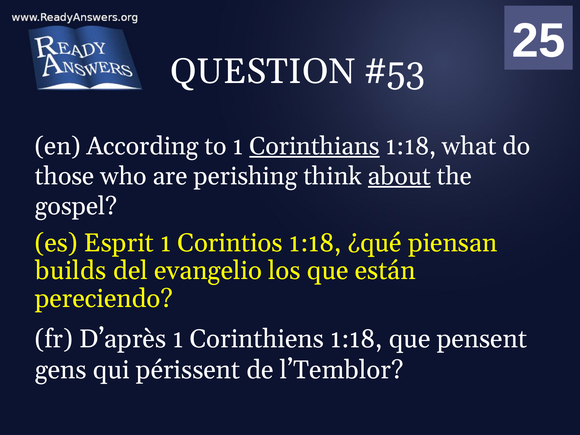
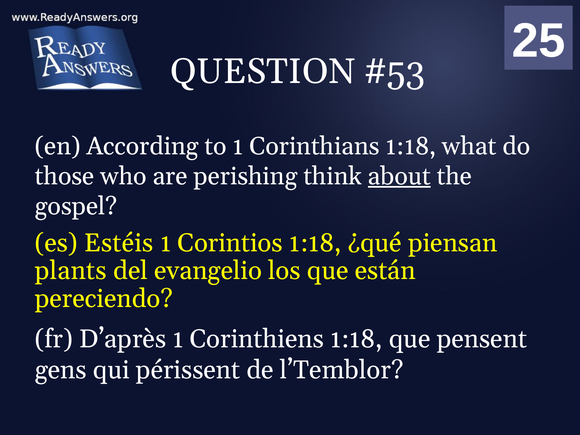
Corinthians underline: present -> none
Esprit: Esprit -> Estéis
builds: builds -> plants
